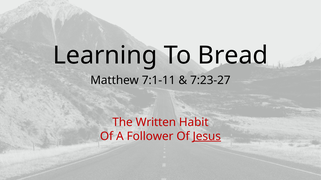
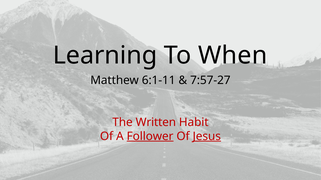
Bread: Bread -> When
7:1-11: 7:1-11 -> 6:1-11
7:23-27: 7:23-27 -> 7:57-27
Follower underline: none -> present
